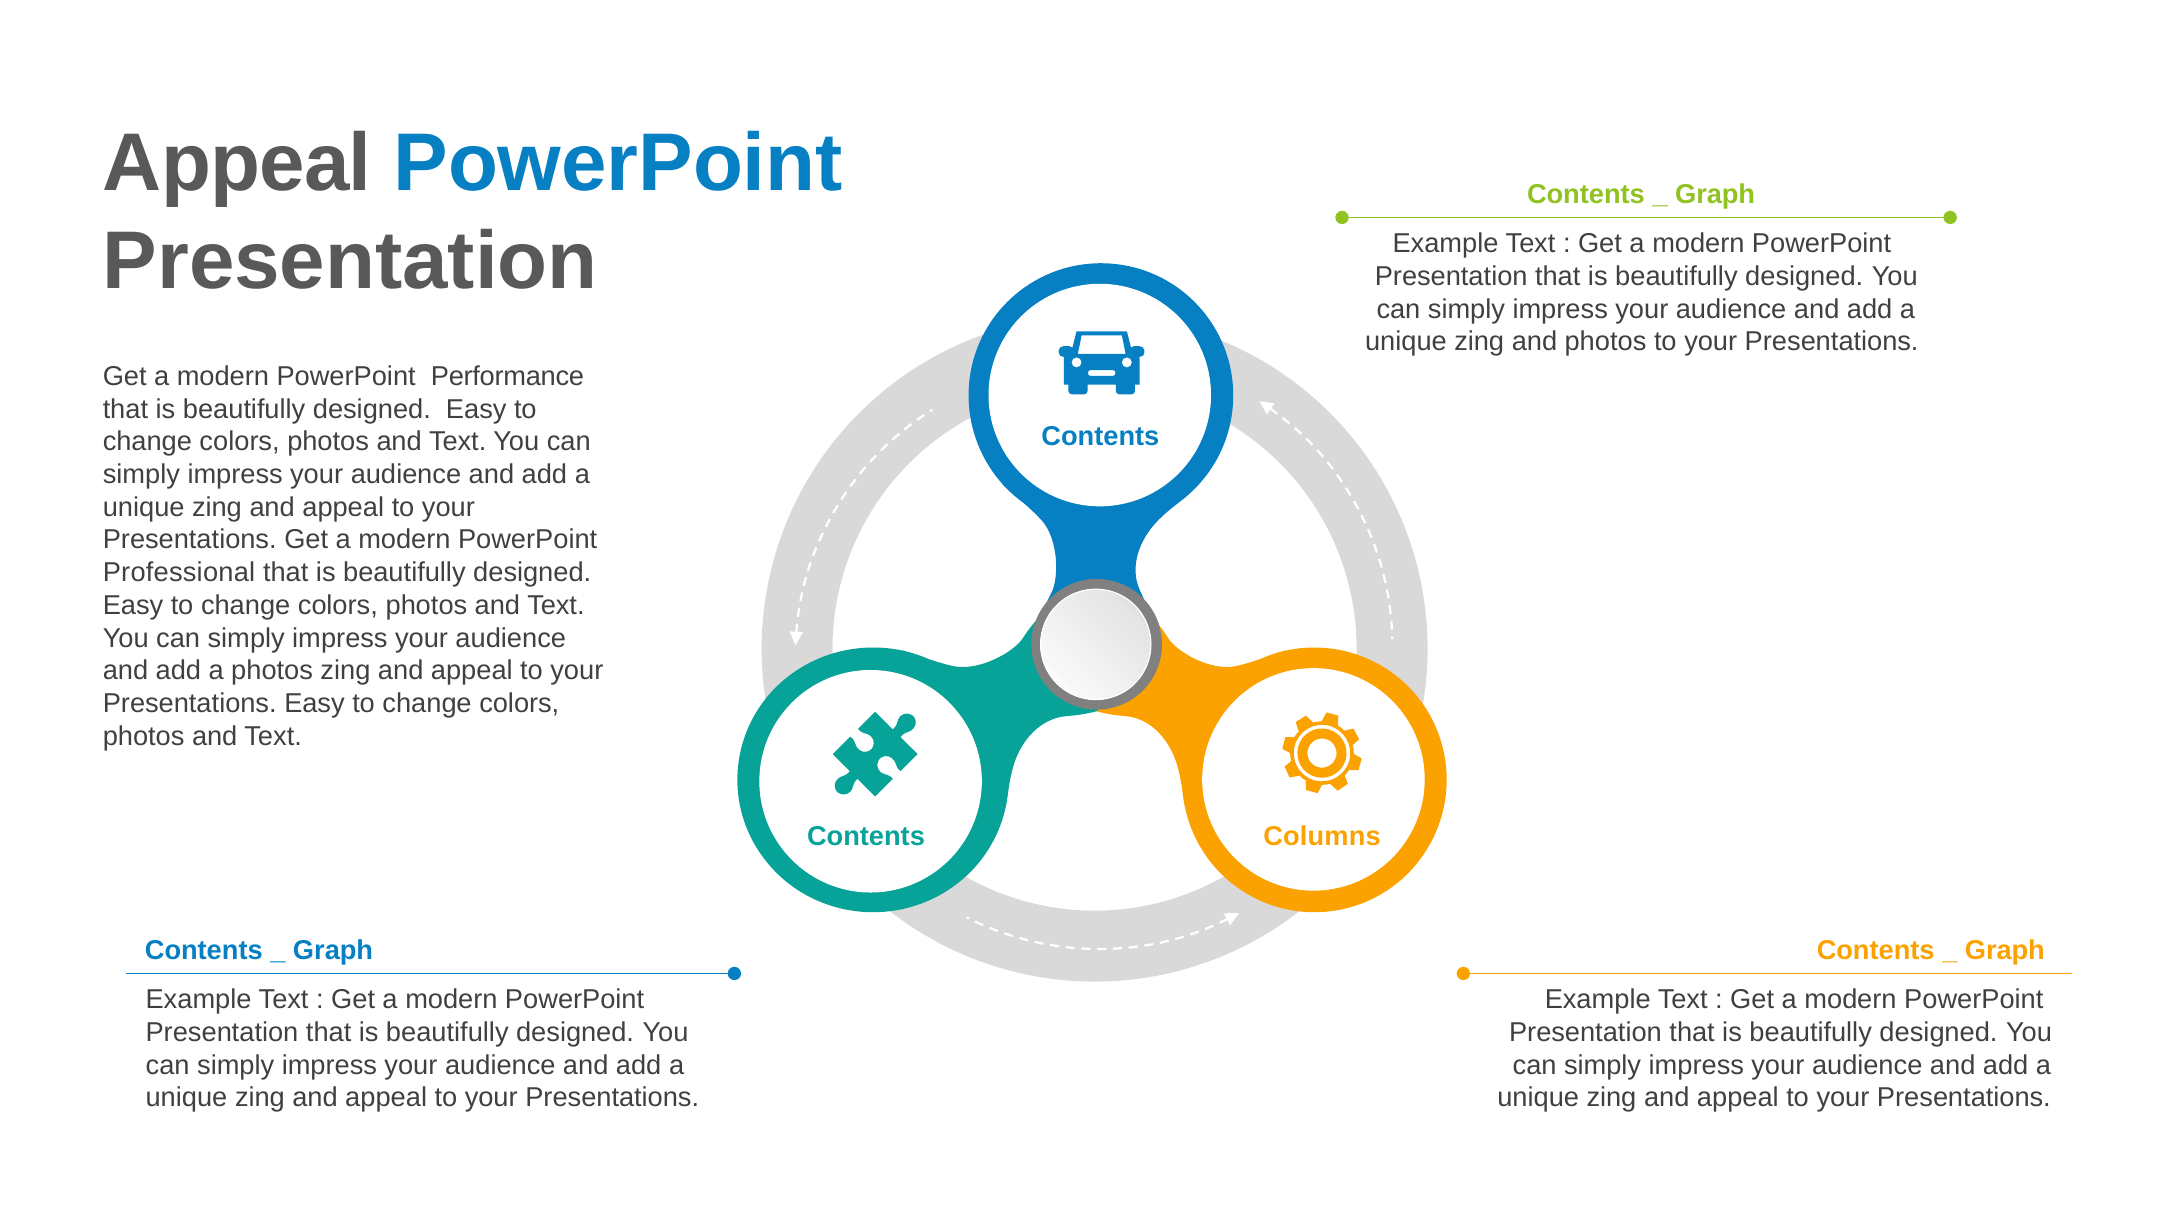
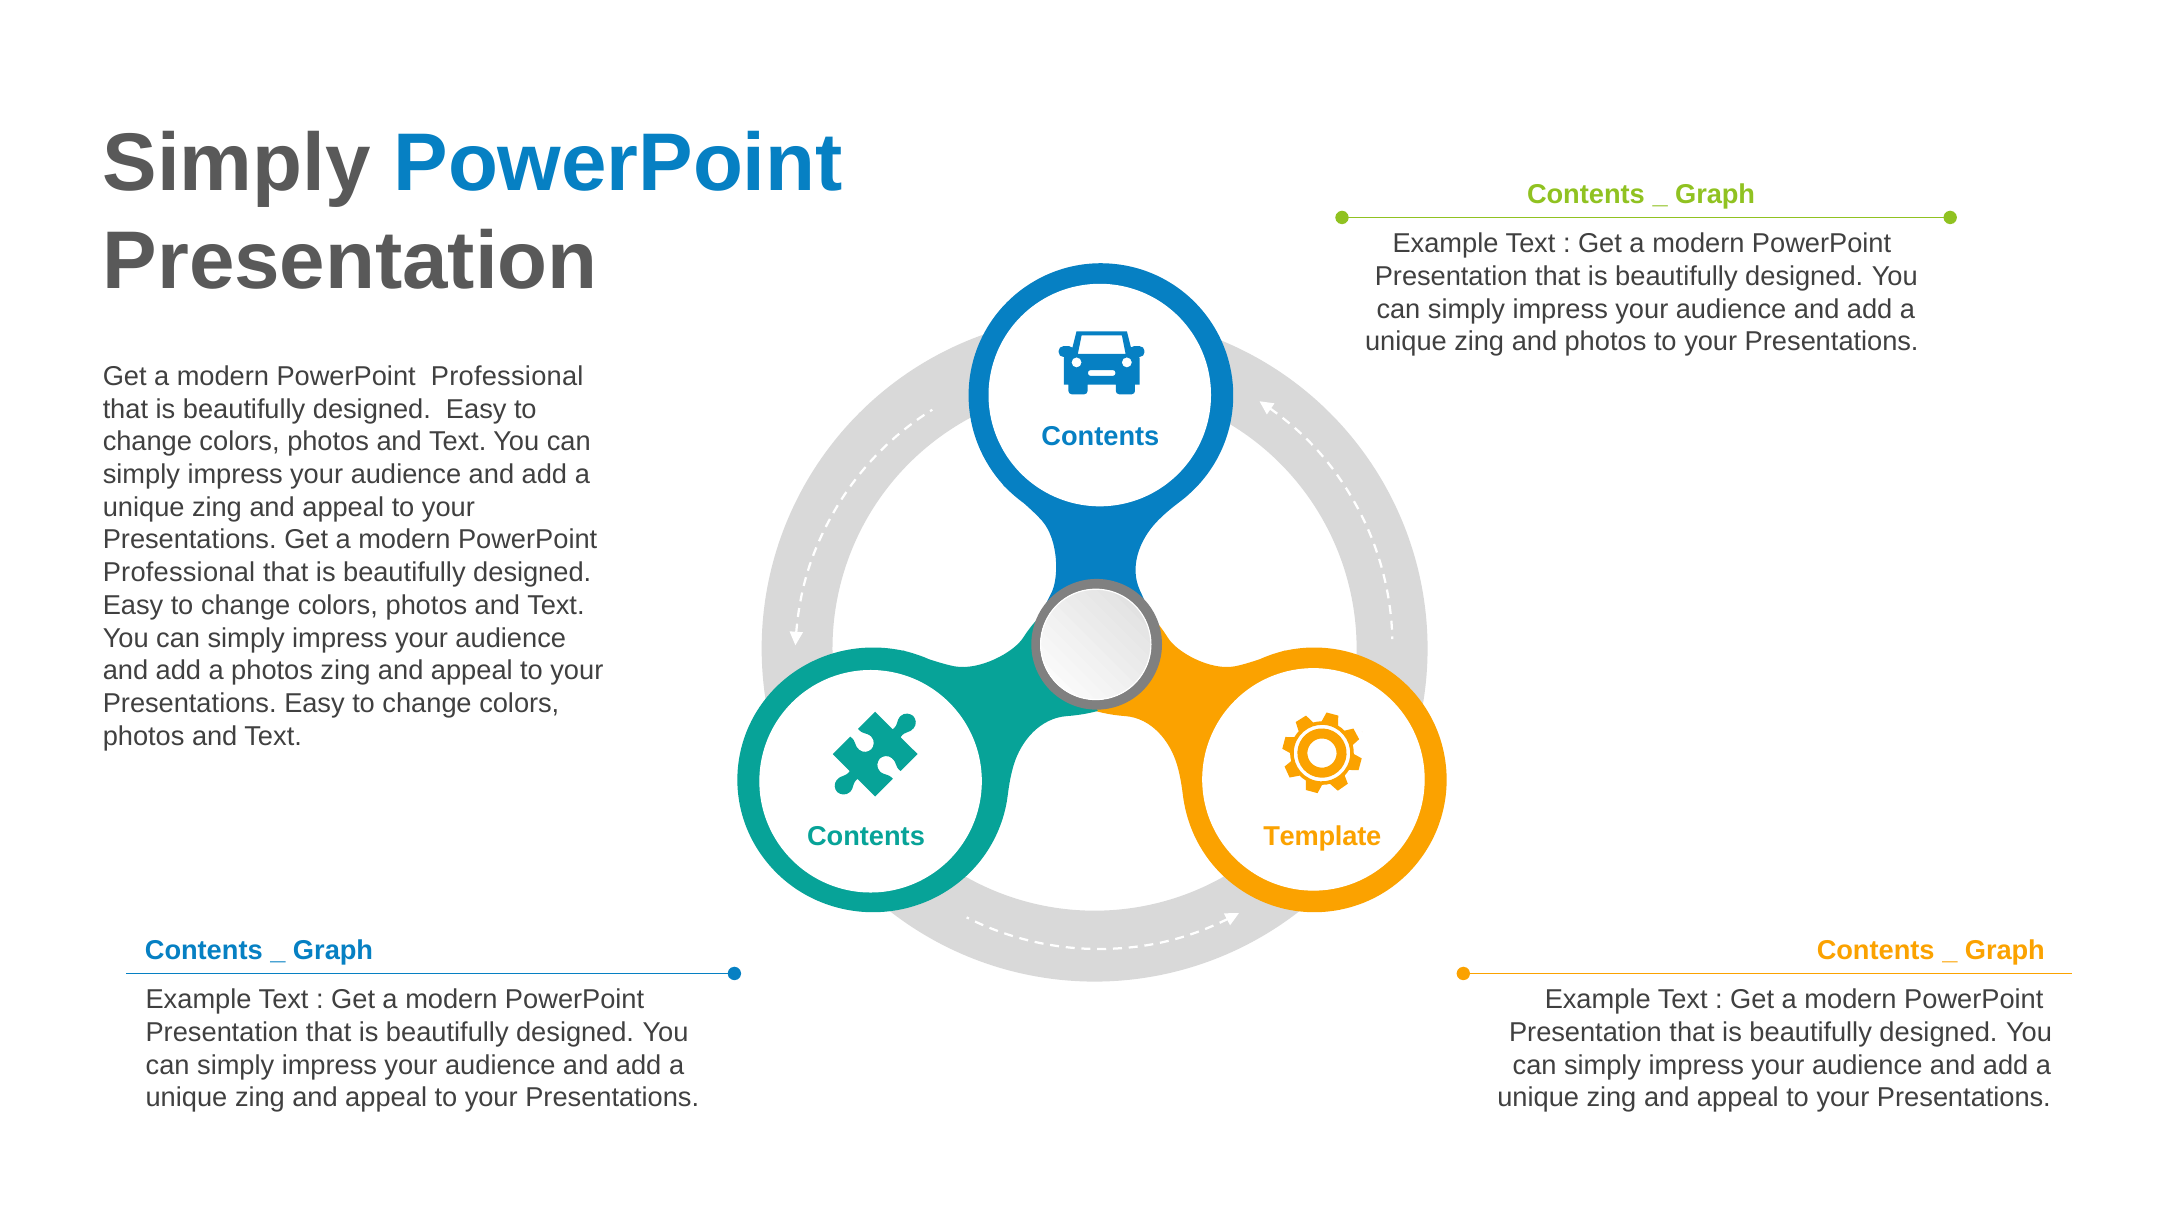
Appeal at (237, 163): Appeal -> Simply
Performance at (507, 376): Performance -> Professional
Columns: Columns -> Template
